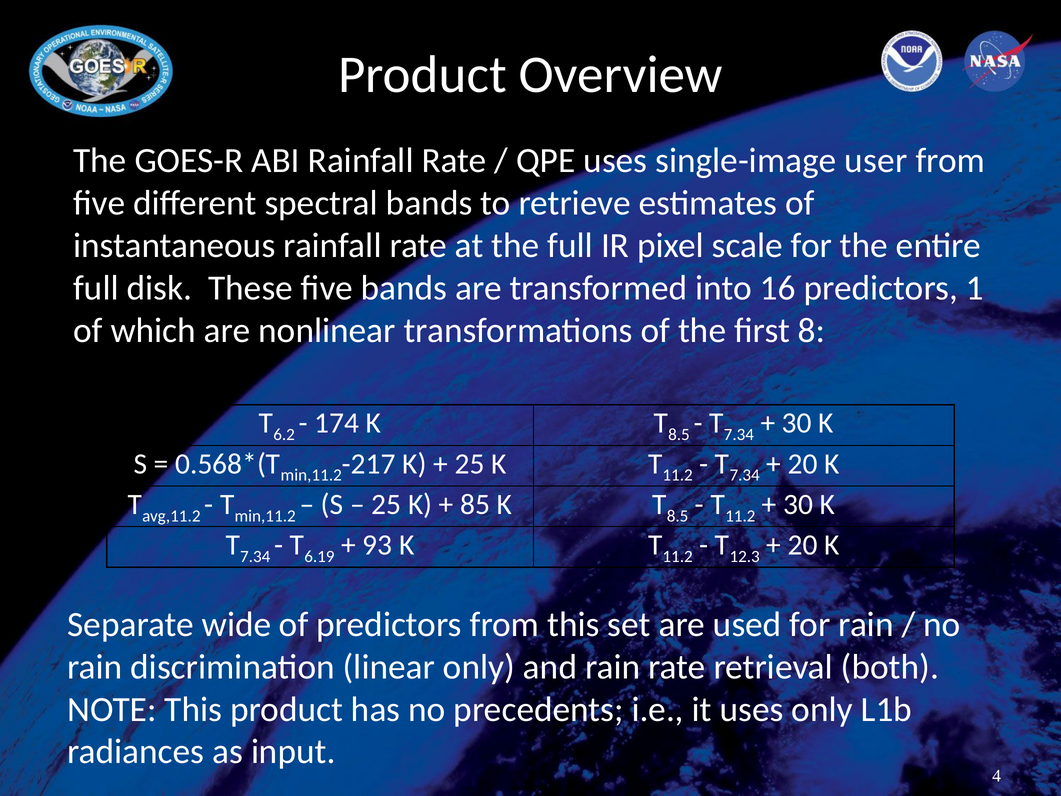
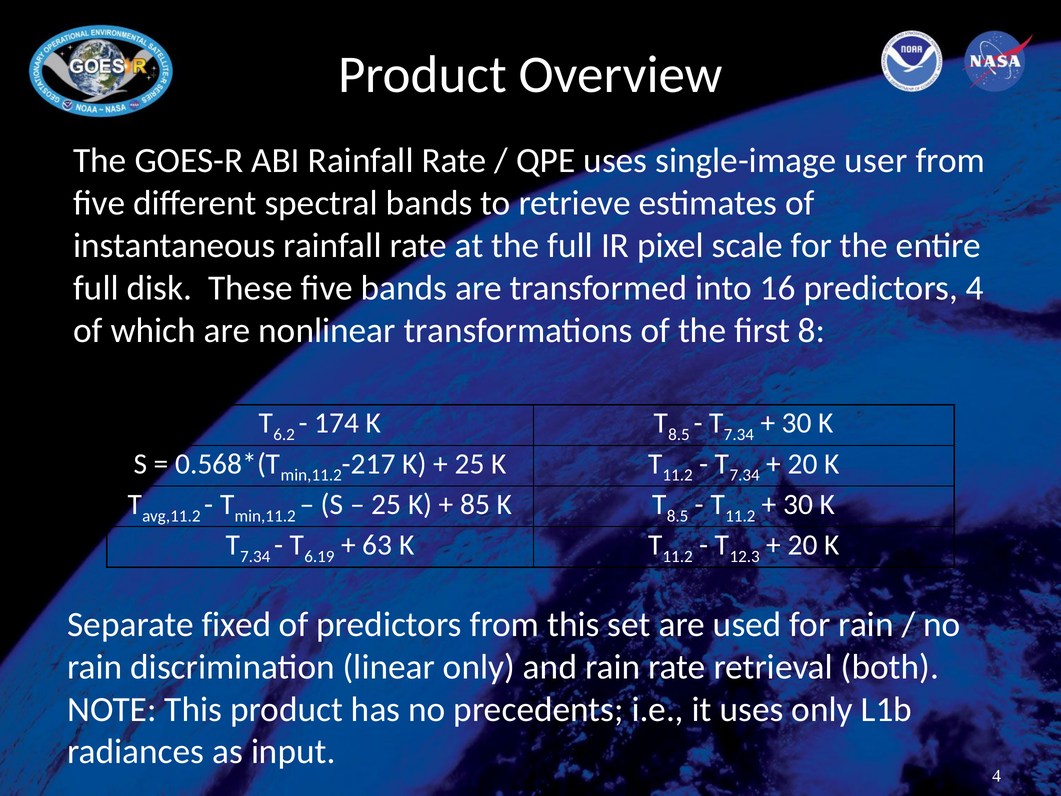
predictors 1: 1 -> 4
93: 93 -> 63
wide: wide -> fixed
